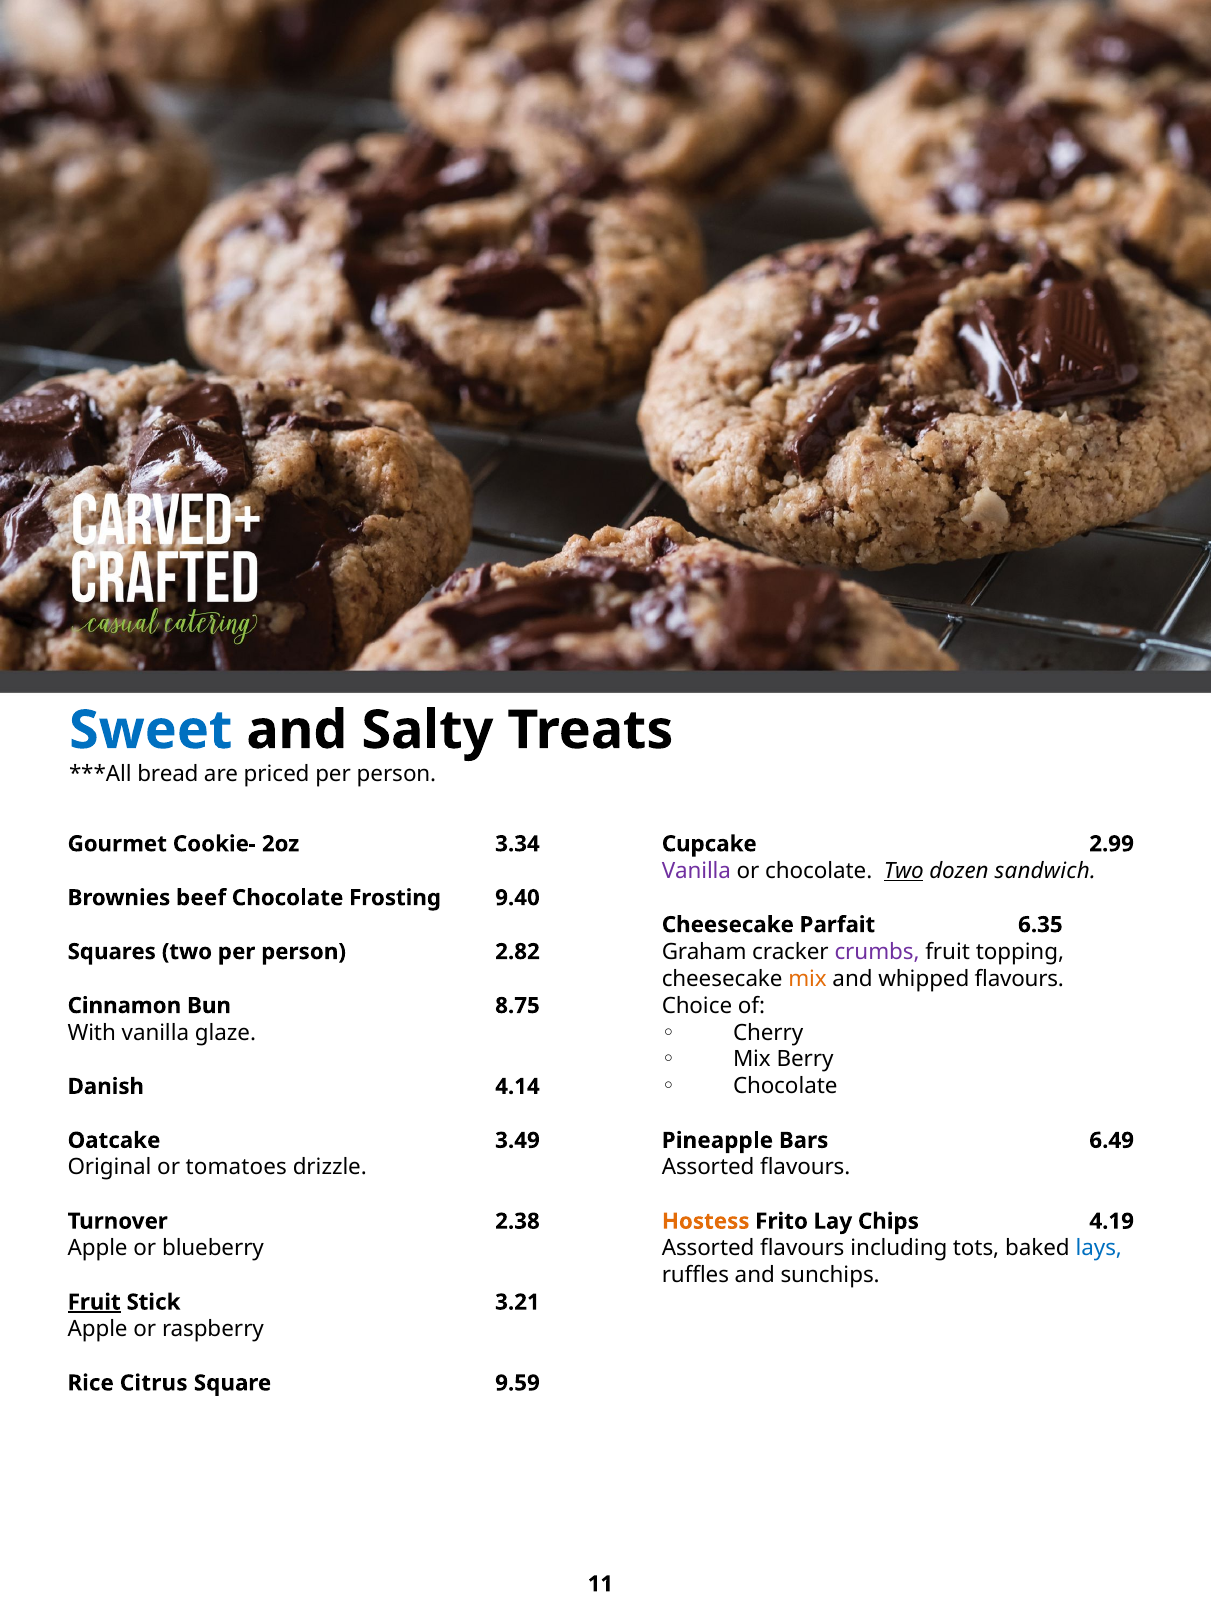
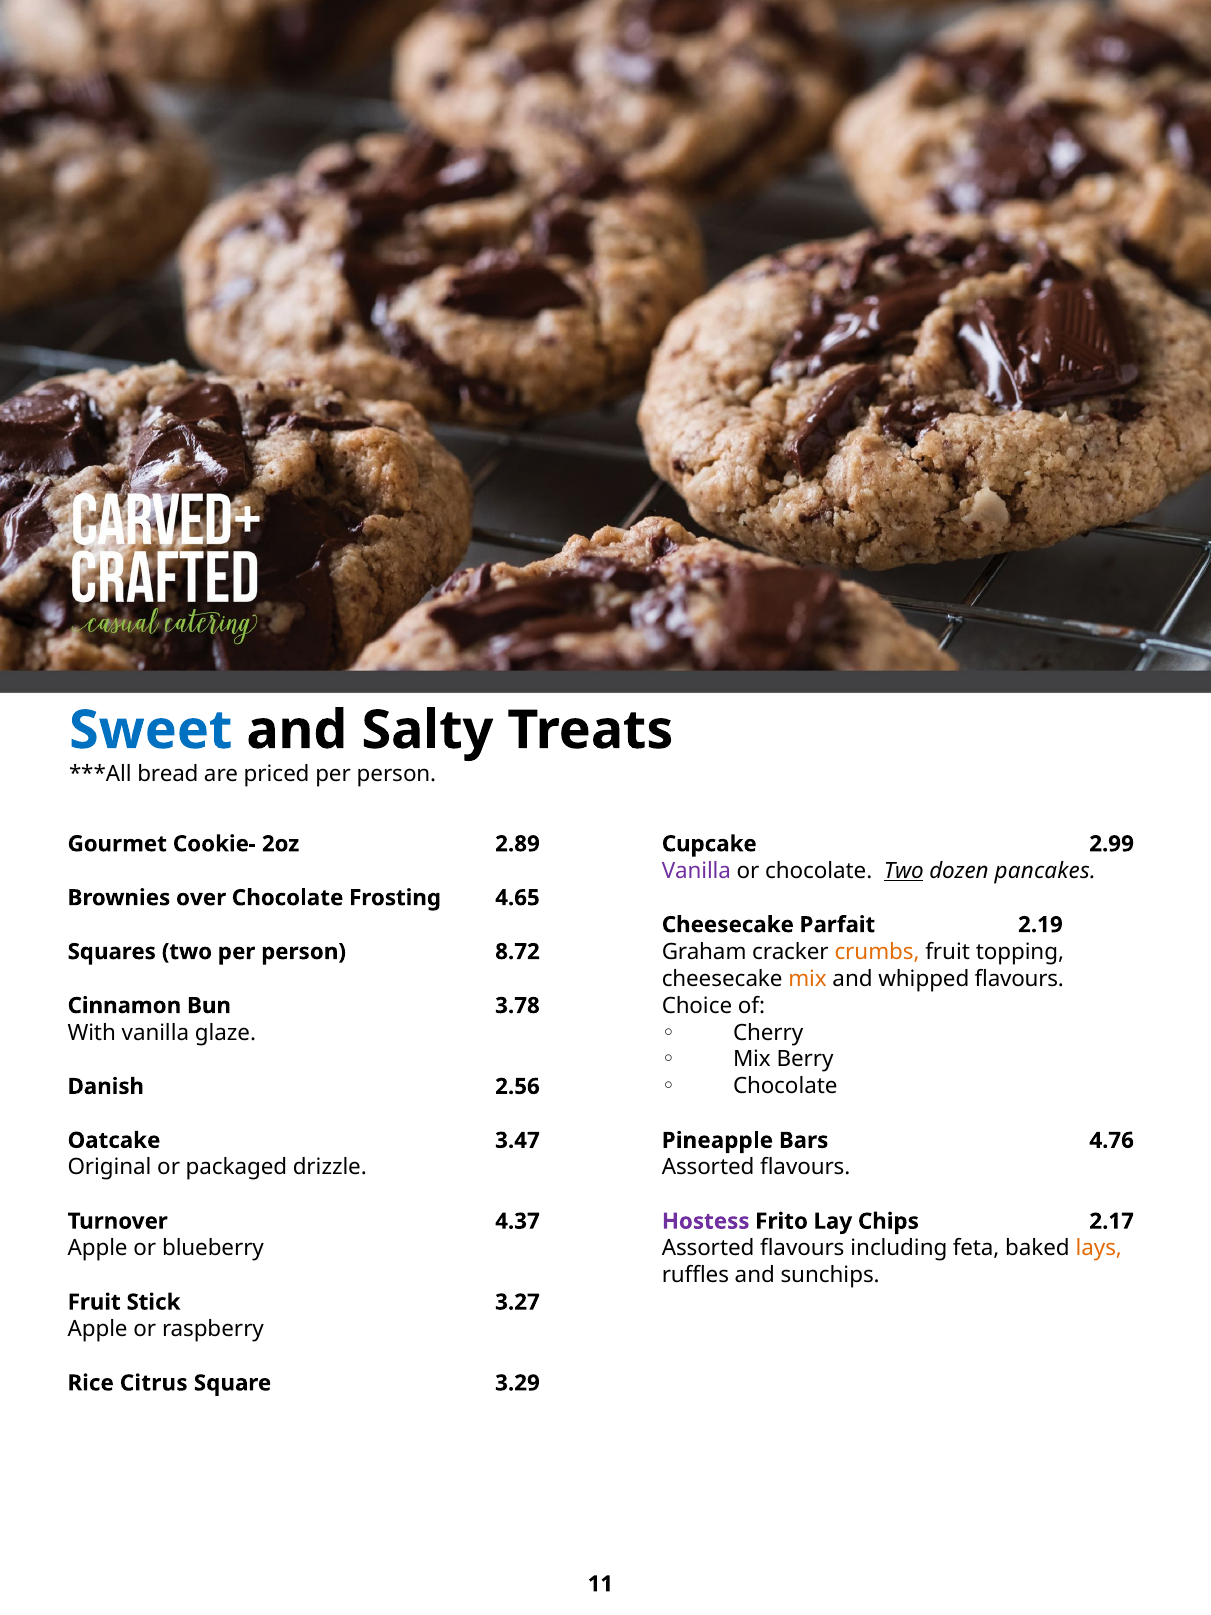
3.34: 3.34 -> 2.89
sandwich: sandwich -> pancakes
beef: beef -> over
9.40: 9.40 -> 4.65
6.35: 6.35 -> 2.19
crumbs colour: purple -> orange
2.82: 2.82 -> 8.72
8.75: 8.75 -> 3.78
4.14: 4.14 -> 2.56
3.49: 3.49 -> 3.47
6.49: 6.49 -> 4.76
tomatoes: tomatoes -> packaged
2.38: 2.38 -> 4.37
Hostess colour: orange -> purple
4.19: 4.19 -> 2.17
tots: tots -> feta
lays colour: blue -> orange
Fruit at (94, 1302) underline: present -> none
3.21: 3.21 -> 3.27
9.59: 9.59 -> 3.29
